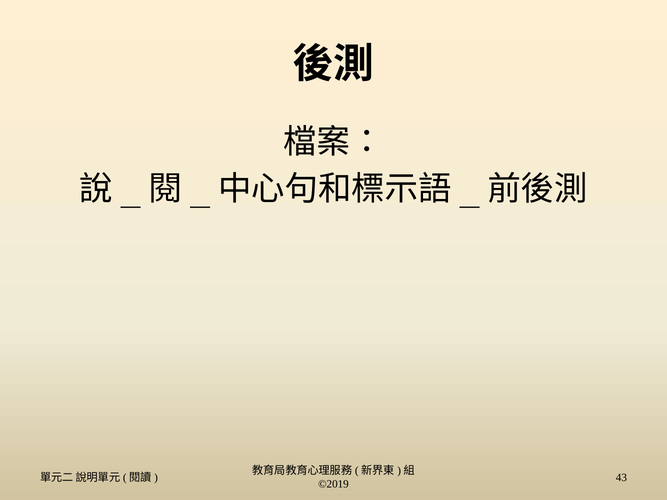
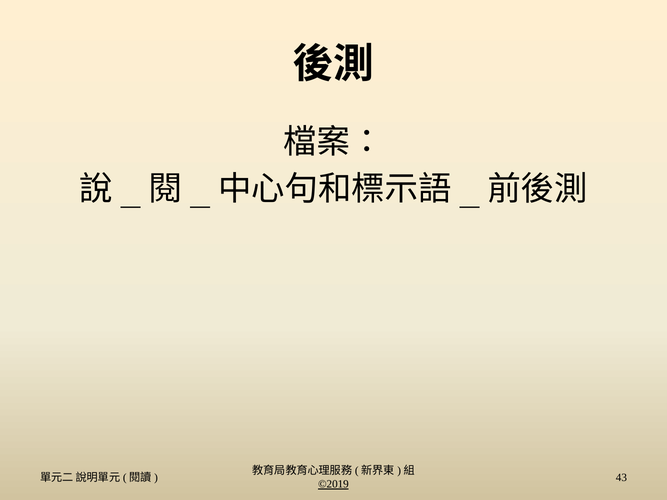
©2019 underline: none -> present
